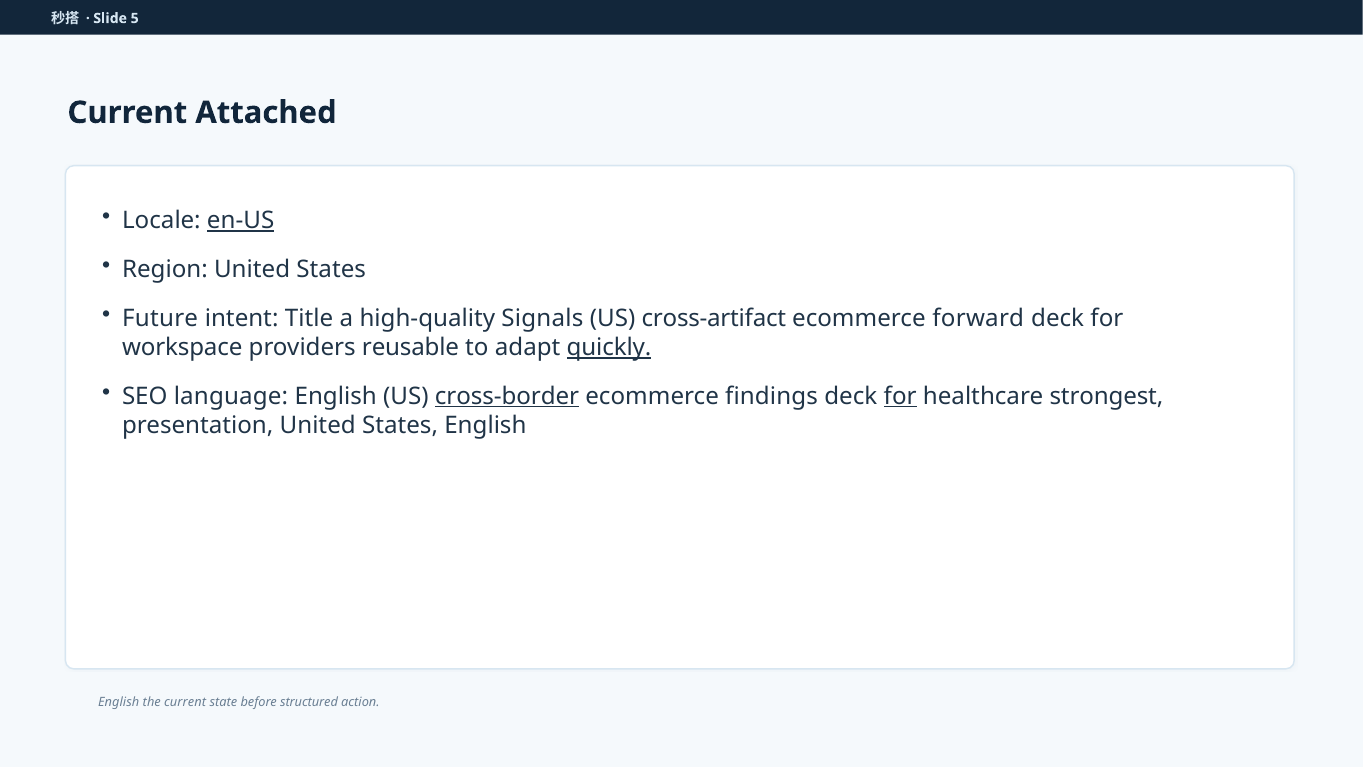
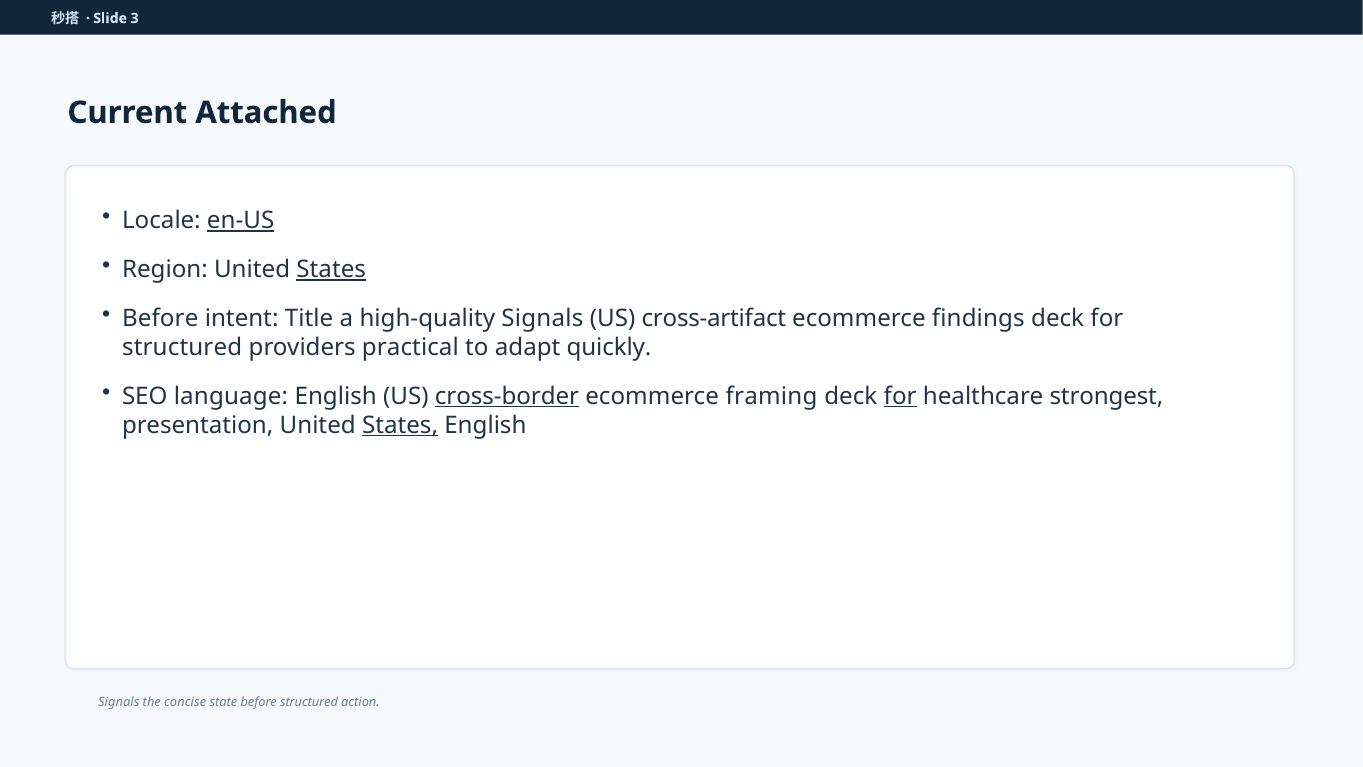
5: 5 -> 3
States at (331, 269) underline: none -> present
Future at (160, 318): Future -> Before
forward: forward -> findings
workspace at (182, 347): workspace -> structured
reusable: reusable -> practical
quickly underline: present -> none
findings: findings -> framing
States at (400, 425) underline: none -> present
English at (119, 702): English -> Signals
the current: current -> concise
